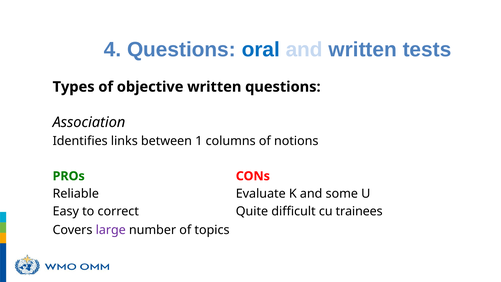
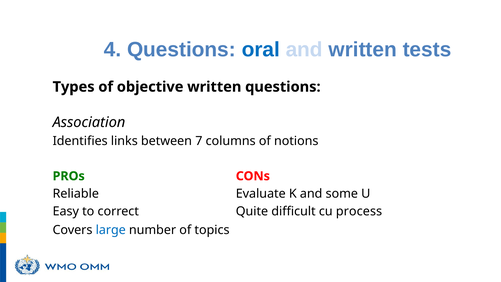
1: 1 -> 7
trainees: trainees -> process
large colour: purple -> blue
